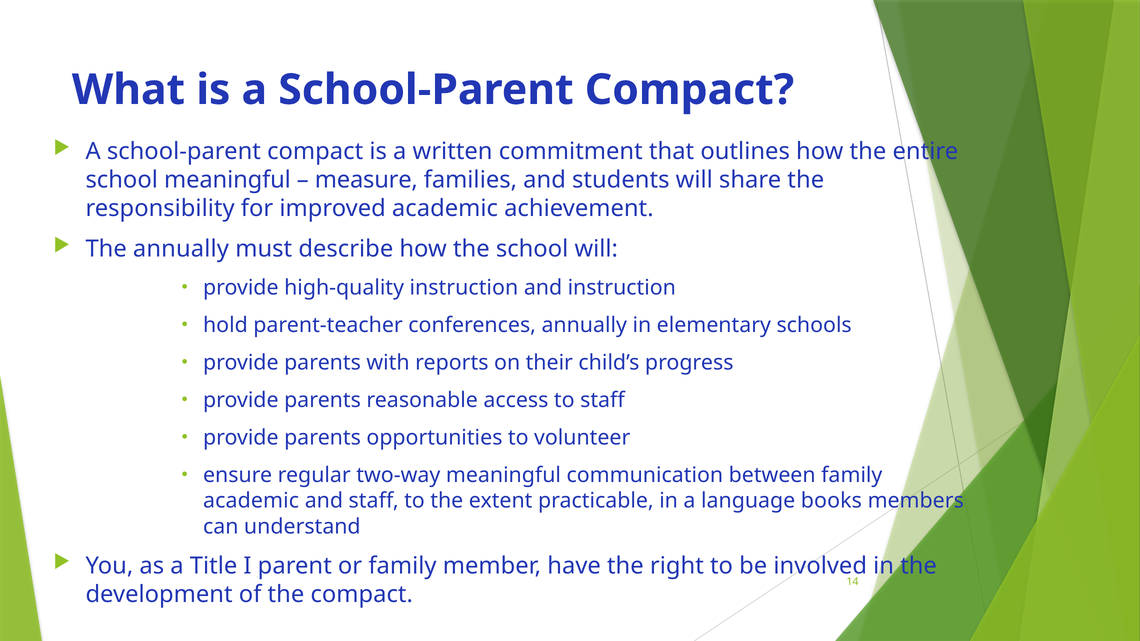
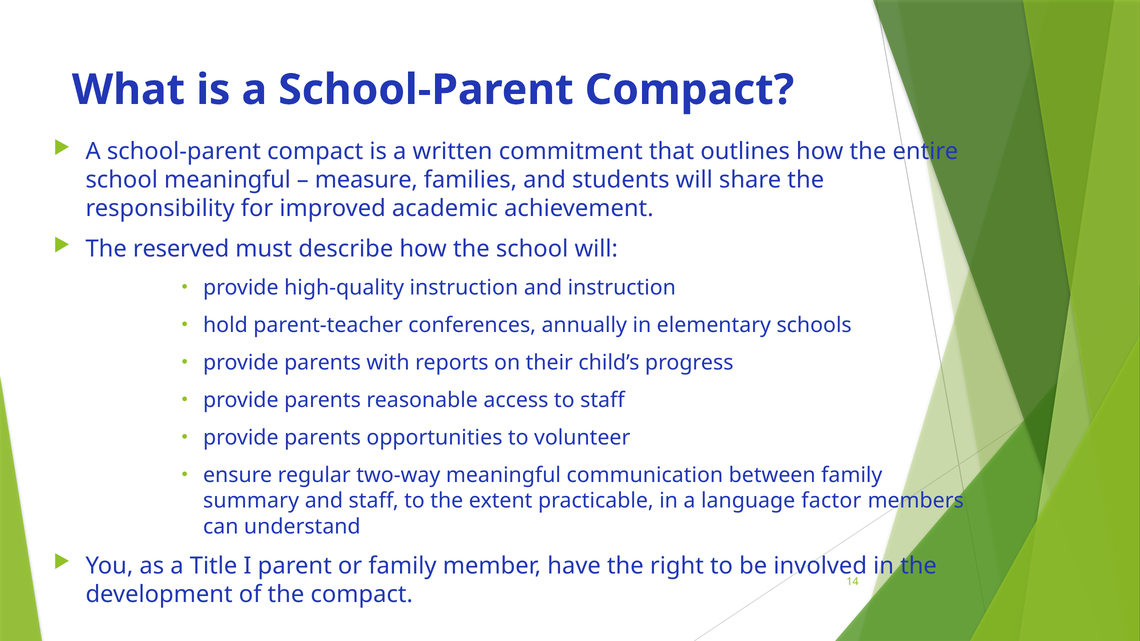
The annually: annually -> reserved
academic at (251, 501): academic -> summary
books: books -> factor
